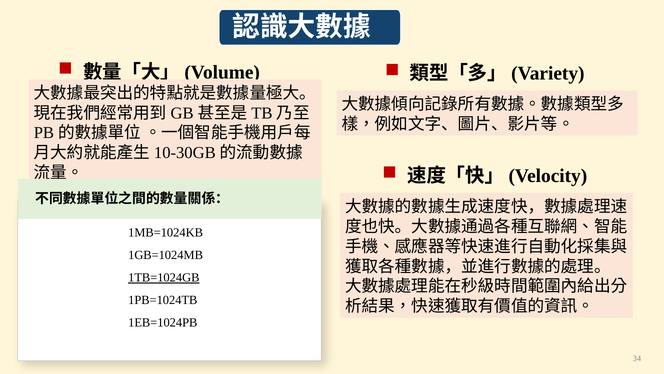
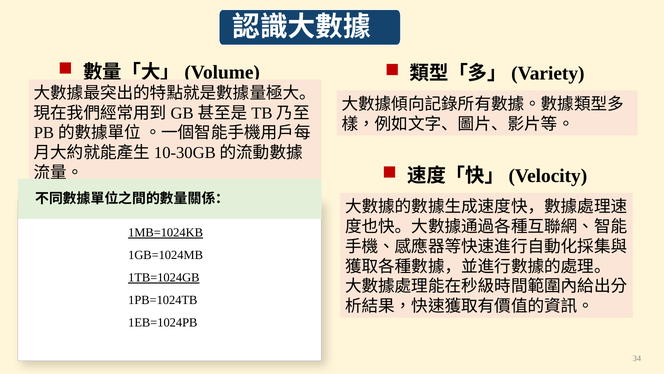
1MB=1024KB underline: none -> present
